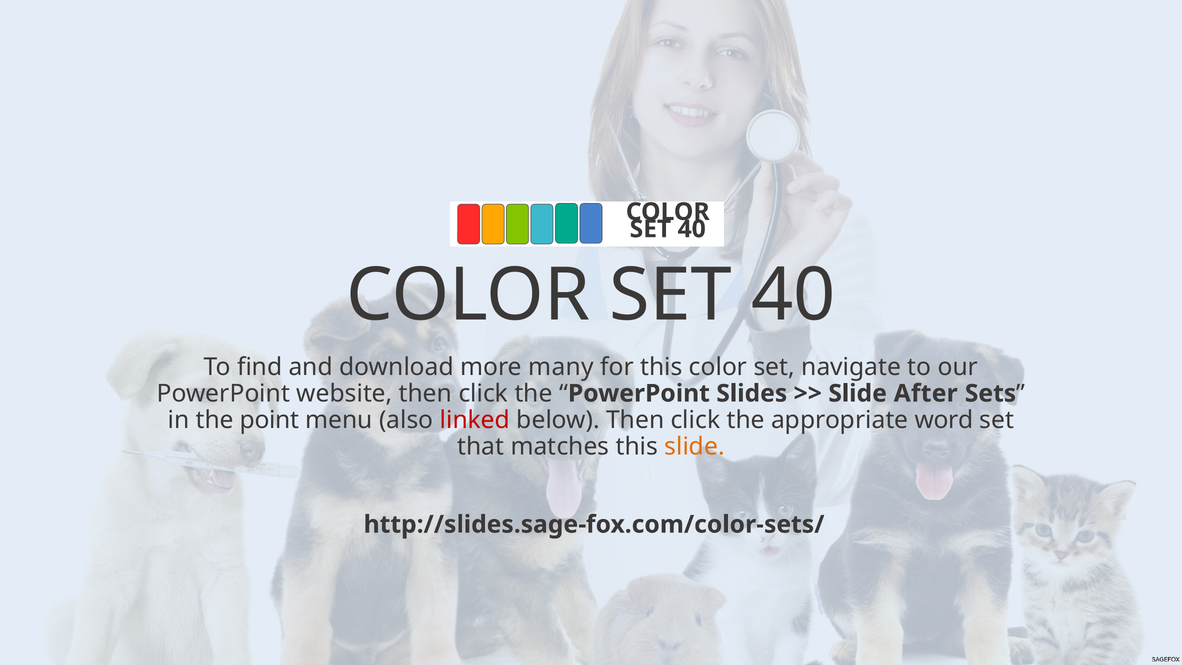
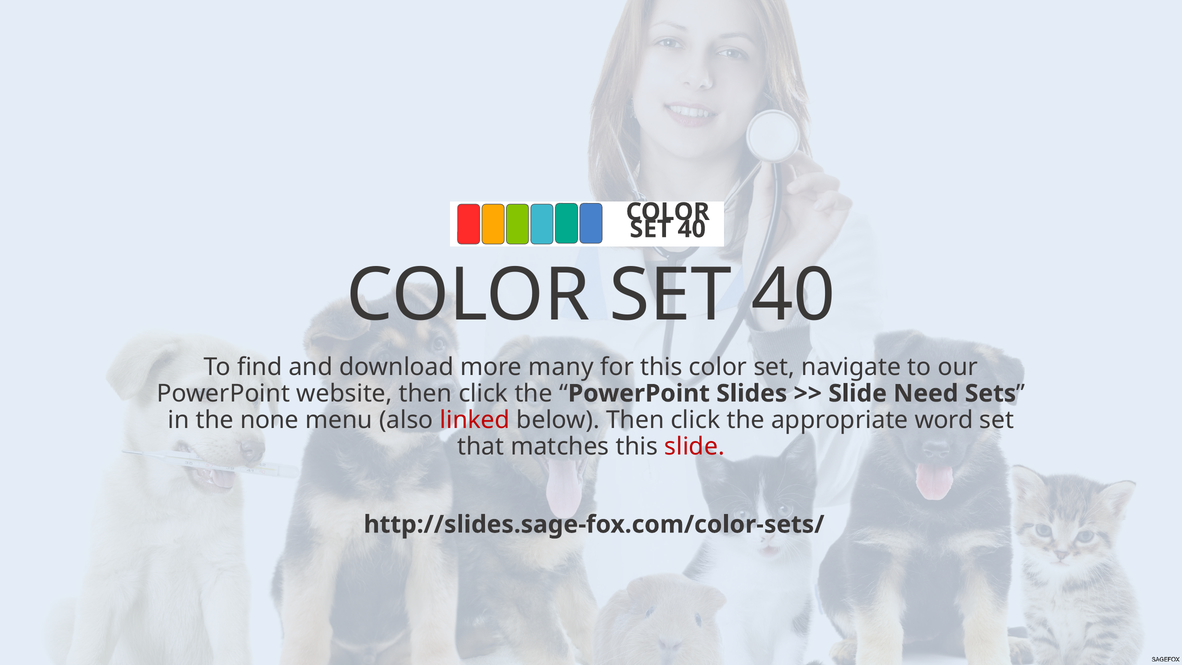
After: After -> Need
point: point -> none
slide at (694, 447) colour: orange -> red
